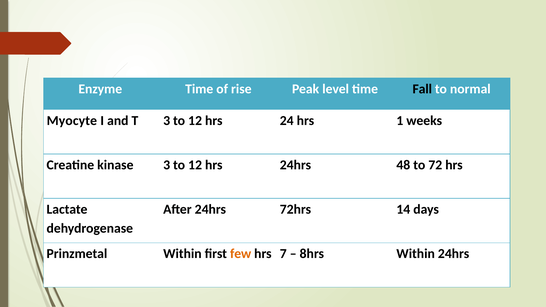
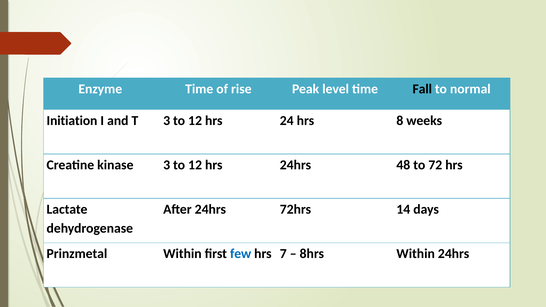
Myocyte: Myocyte -> Initiation
1: 1 -> 8
few colour: orange -> blue
